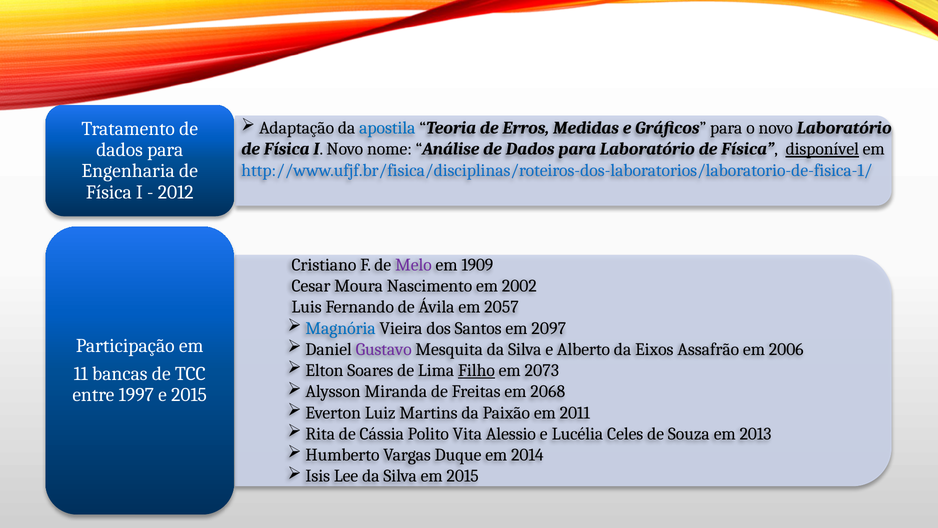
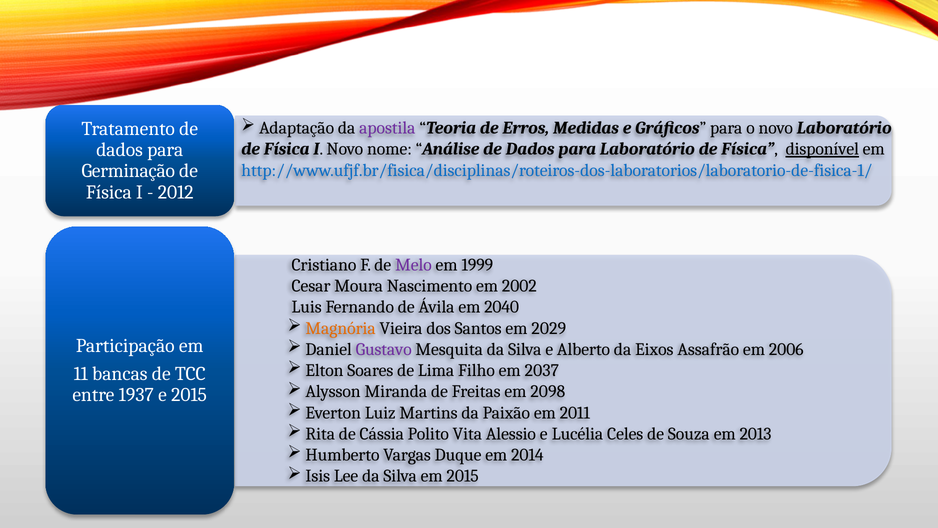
apostila colour: blue -> purple
Engenharia: Engenharia -> Germinação
1909: 1909 -> 1999
2057: 2057 -> 2040
Magnória colour: blue -> orange
2097: 2097 -> 2029
Filho underline: present -> none
2073: 2073 -> 2037
2068: 2068 -> 2098
1997: 1997 -> 1937
